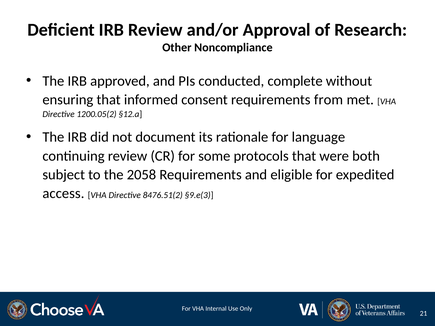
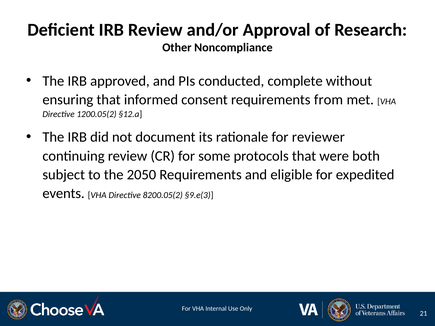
language: language -> reviewer
2058: 2058 -> 2050
access: access -> events
8476.51(2: 8476.51(2 -> 8200.05(2
